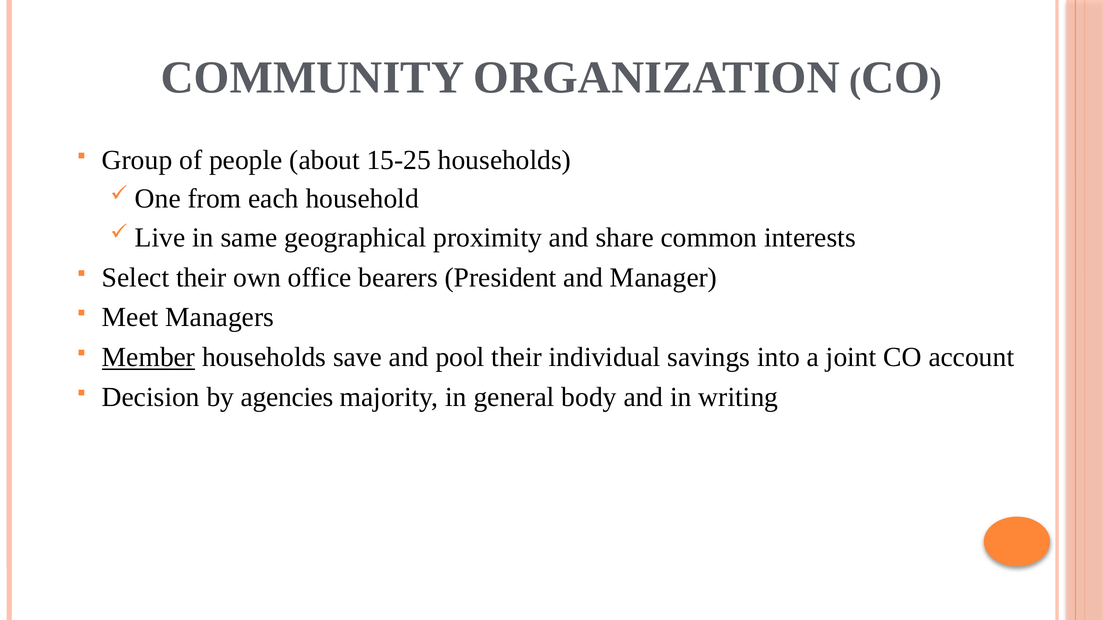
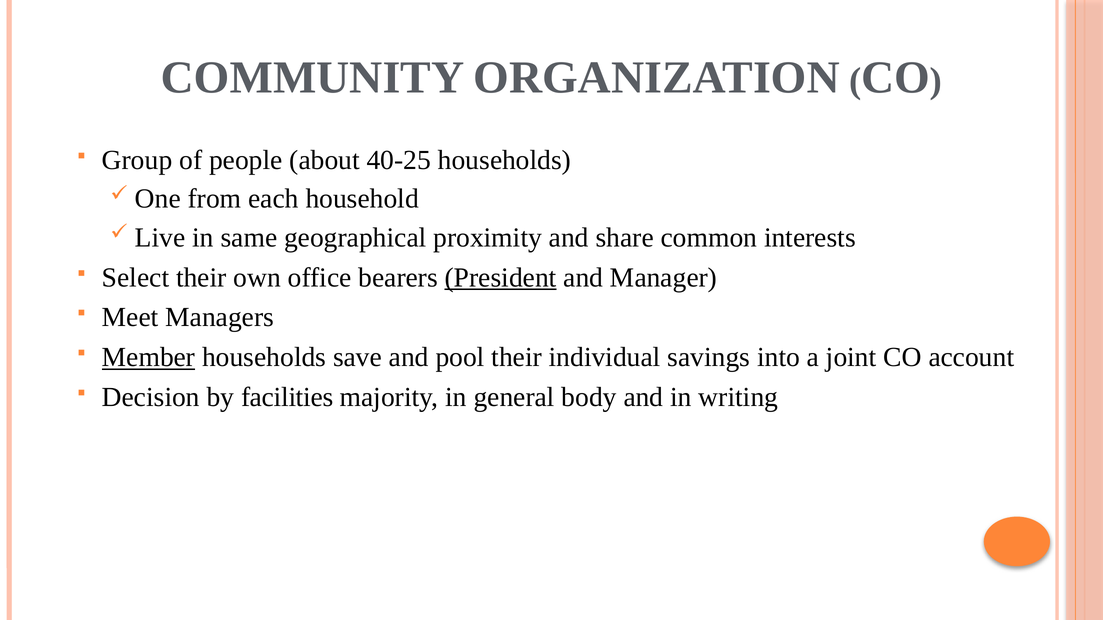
15-25: 15-25 -> 40-25
President underline: none -> present
agencies: agencies -> facilities
